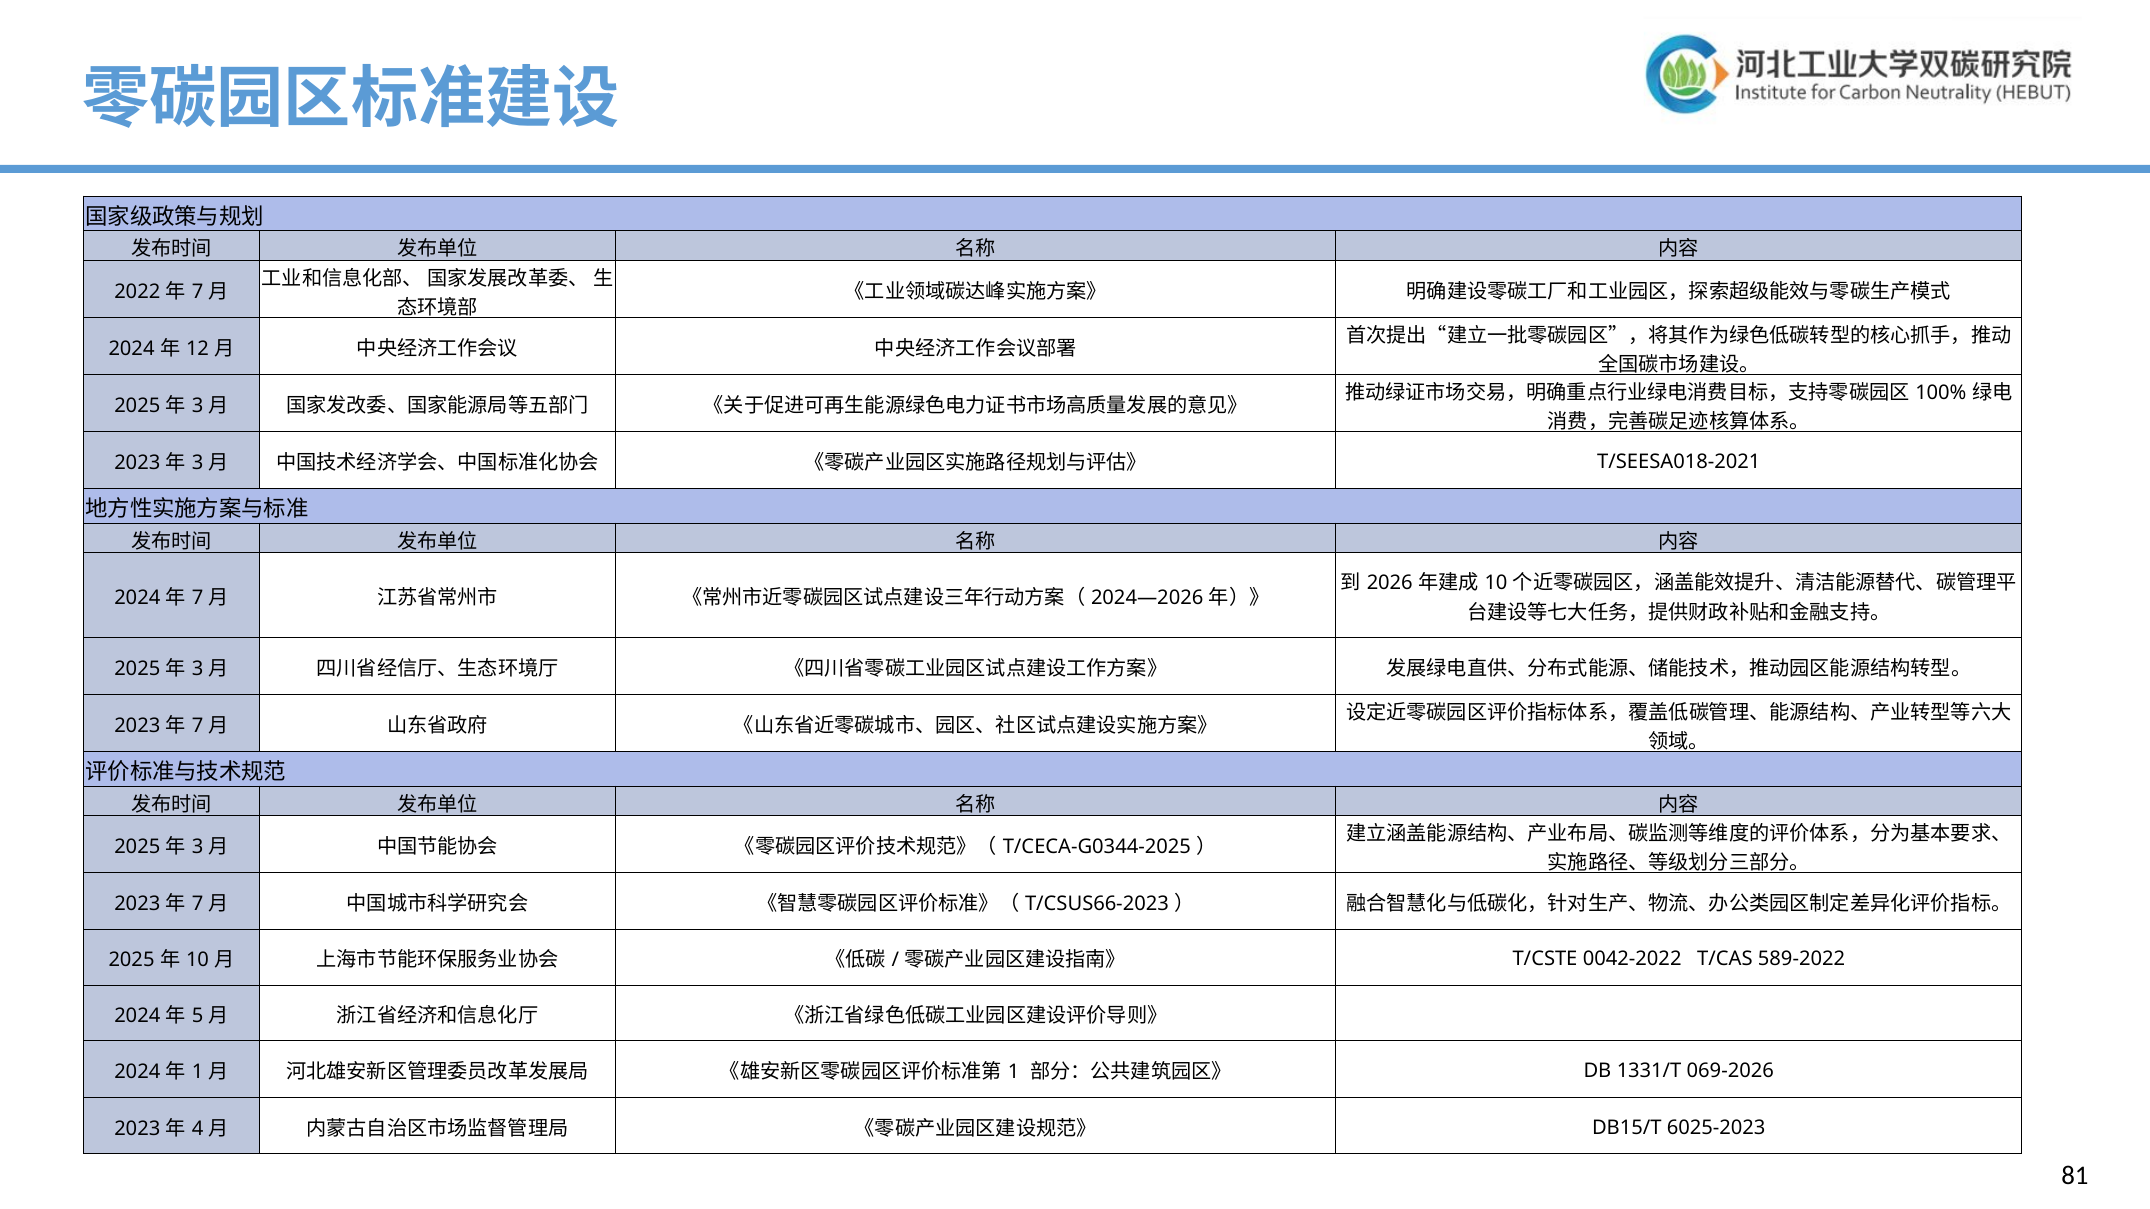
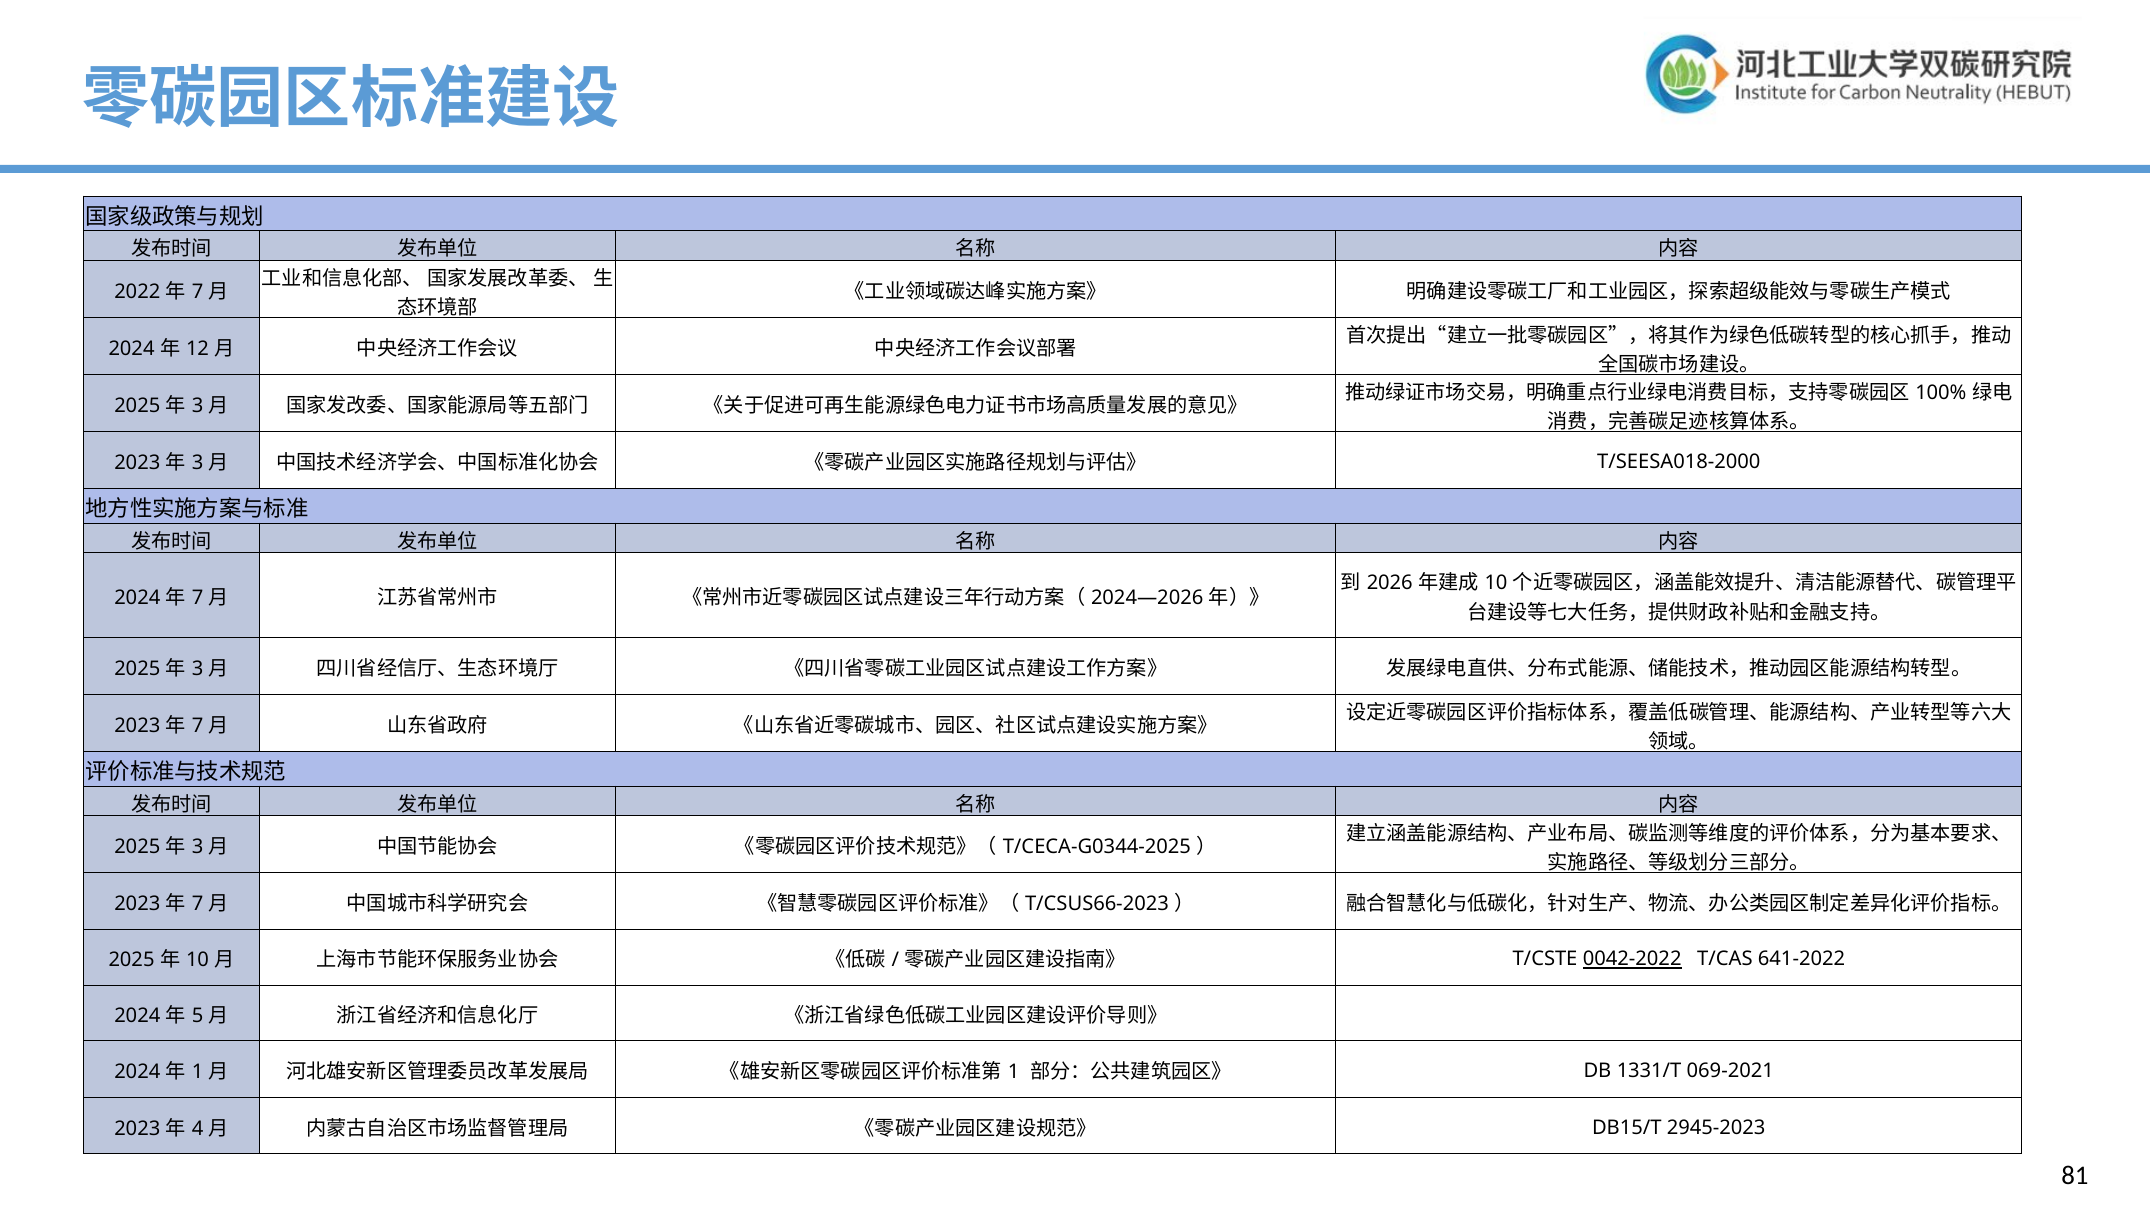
T/SEESA018-2021: T/SEESA018-2021 -> T/SEESA018-2000
0042-2022 underline: none -> present
589-2022: 589-2022 -> 641-2022
069-2026: 069-2026 -> 069-2021
6025-2023: 6025-2023 -> 2945-2023
